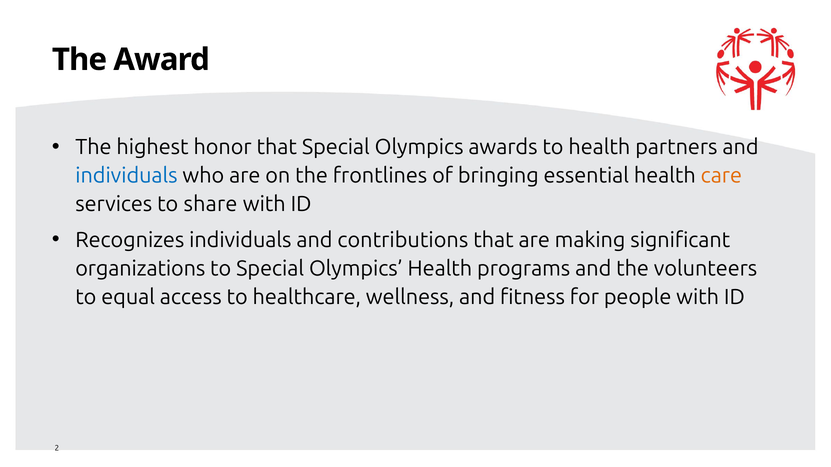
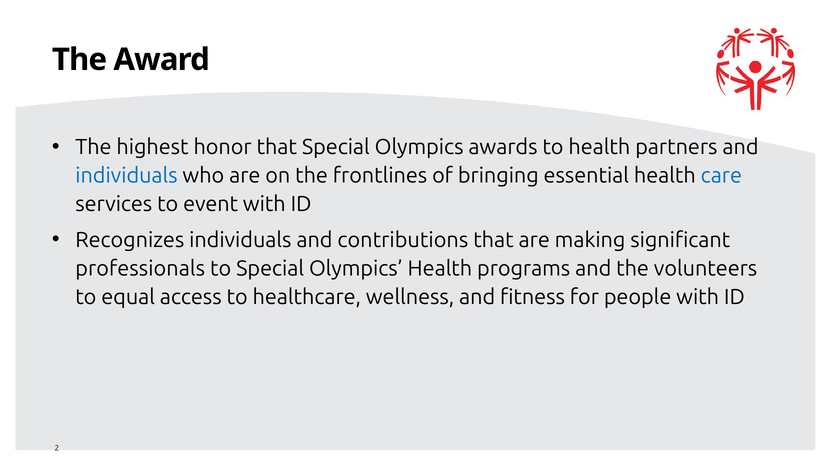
care colour: orange -> blue
share: share -> event
organizations: organizations -> professionals
